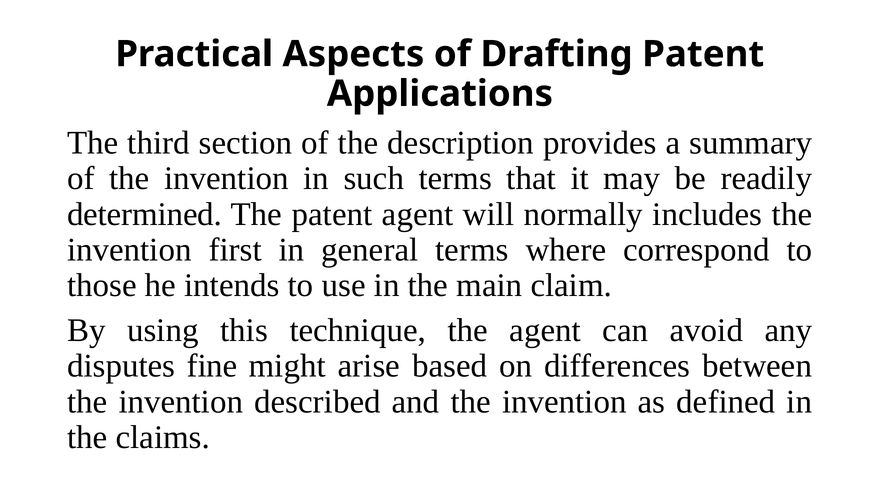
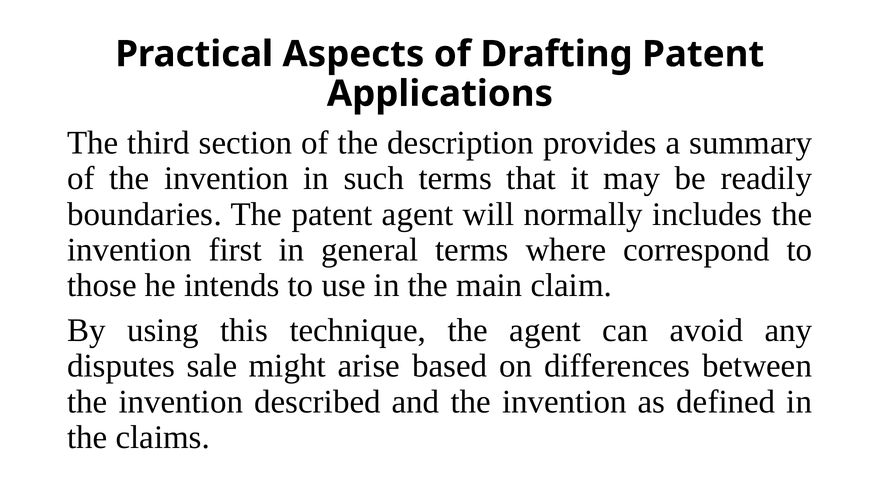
determined: determined -> boundaries
fine: fine -> sale
